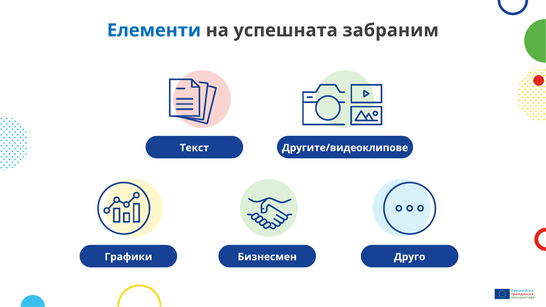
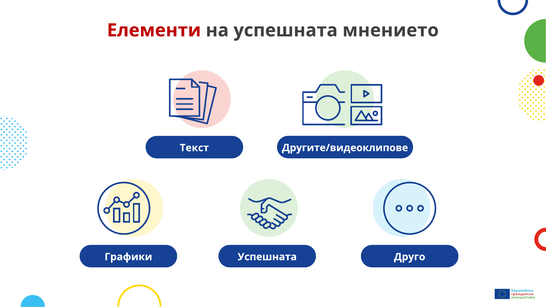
Елементи colour: blue -> red
забраним: забраним -> мнението
Бизнесмен at (267, 257): Бизнесмен -> Успешната
